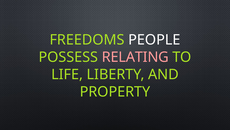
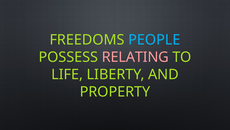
PEOPLE colour: white -> light blue
